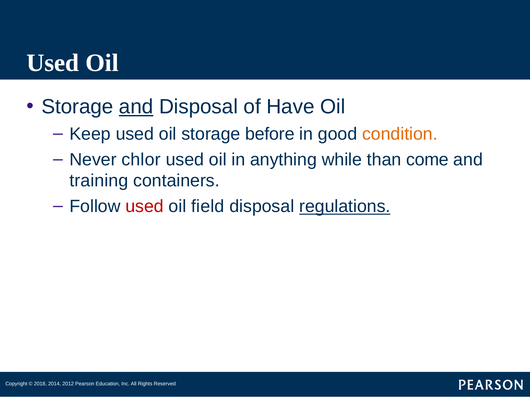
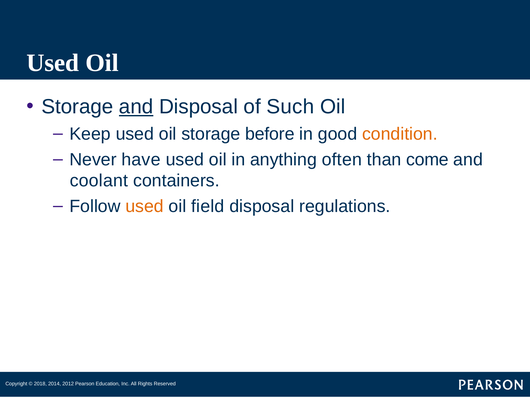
Have: Have -> Such
chlor: chlor -> have
while: while -> often
training: training -> coolant
used at (145, 206) colour: red -> orange
regulations underline: present -> none
